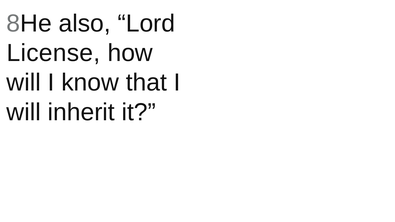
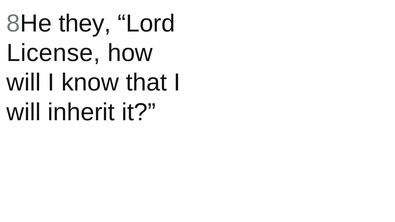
also: also -> they
